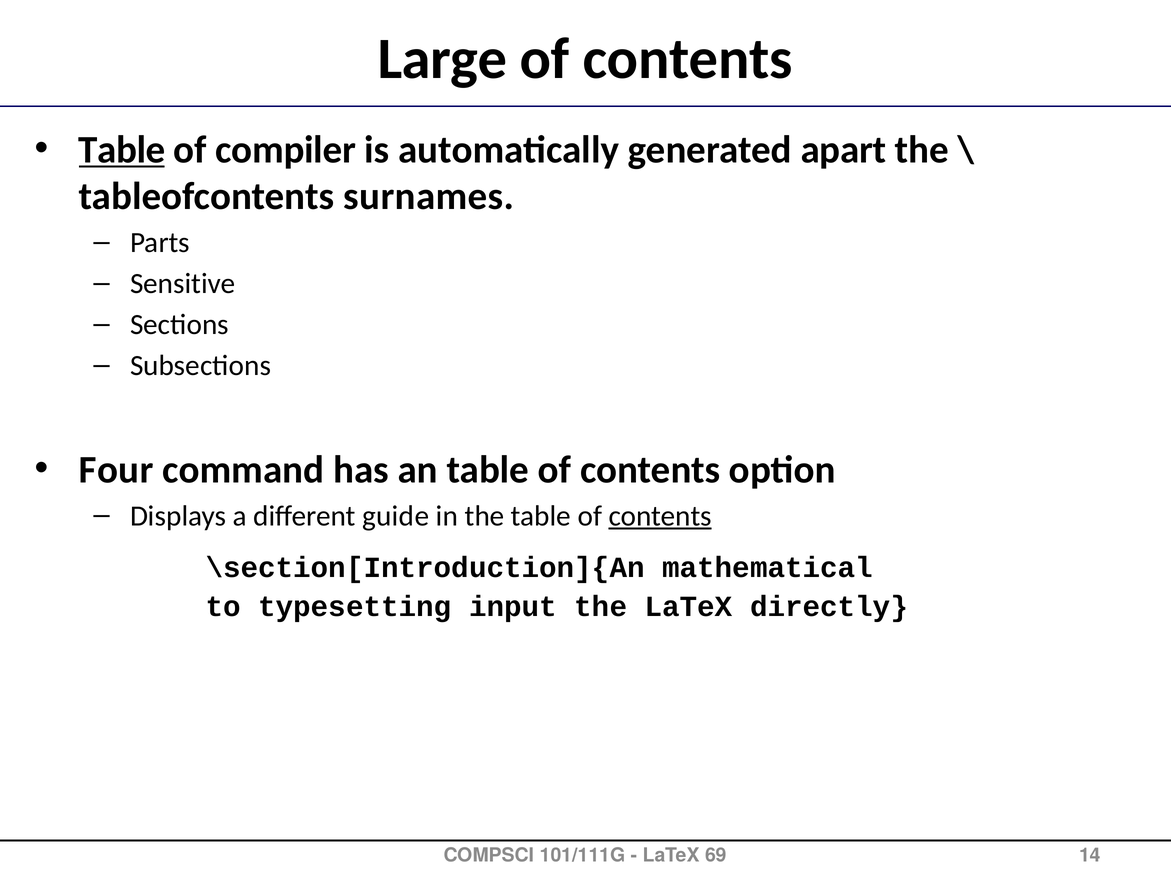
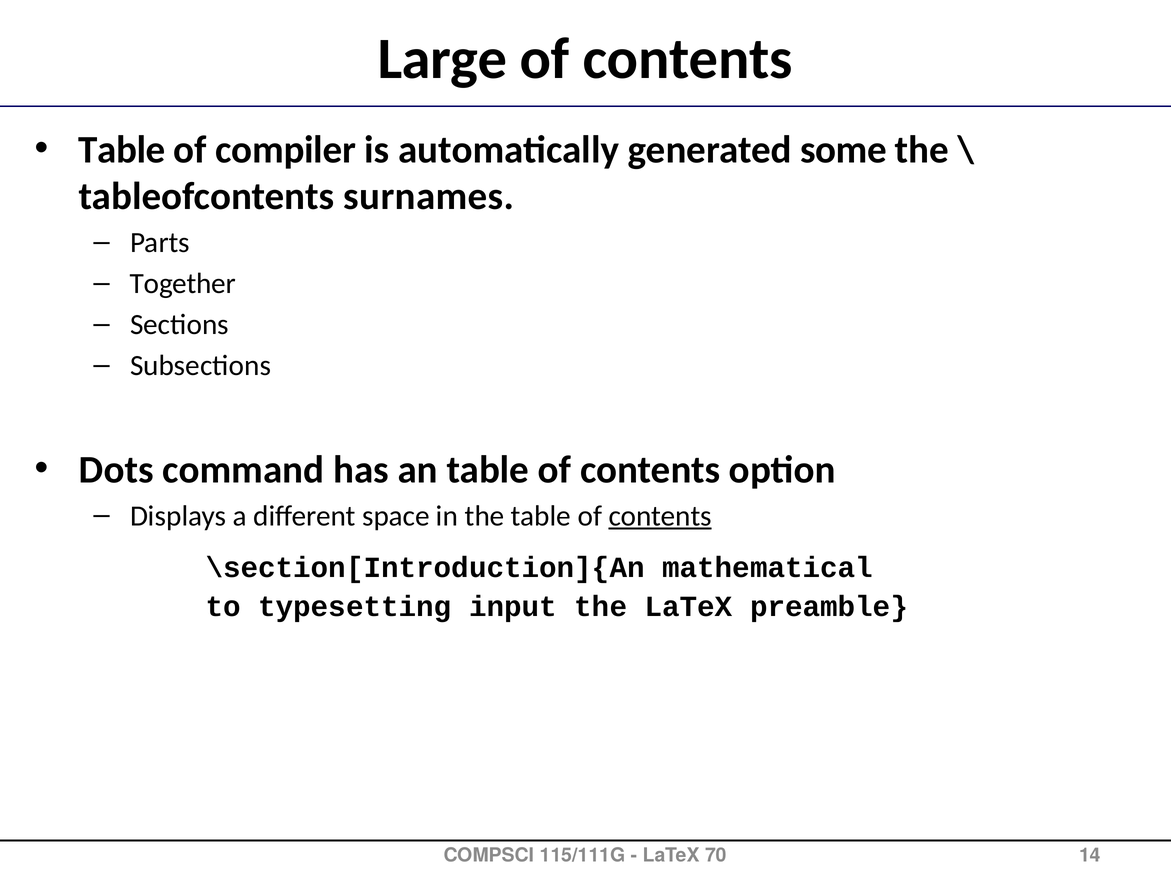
Table at (122, 150) underline: present -> none
apart: apart -> some
Sensitive: Sensitive -> Together
Four: Four -> Dots
guide: guide -> space
directly: directly -> preamble
101/111G: 101/111G -> 115/111G
69: 69 -> 70
